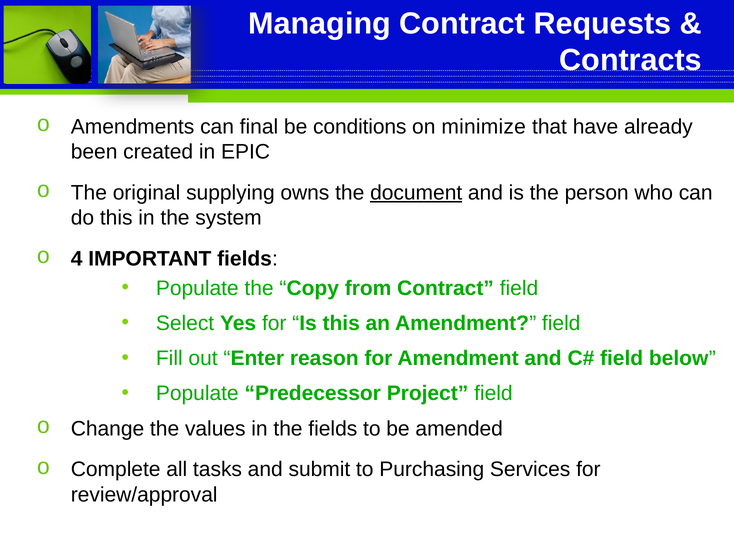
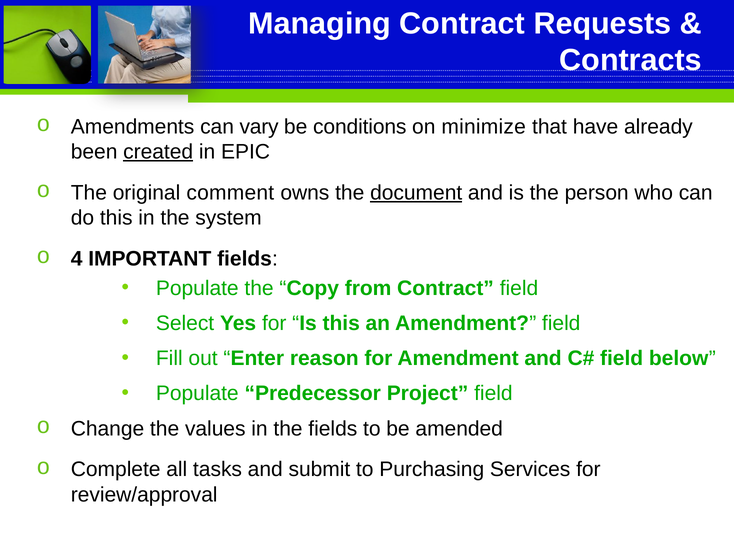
final: final -> vary
created underline: none -> present
supplying: supplying -> comment
